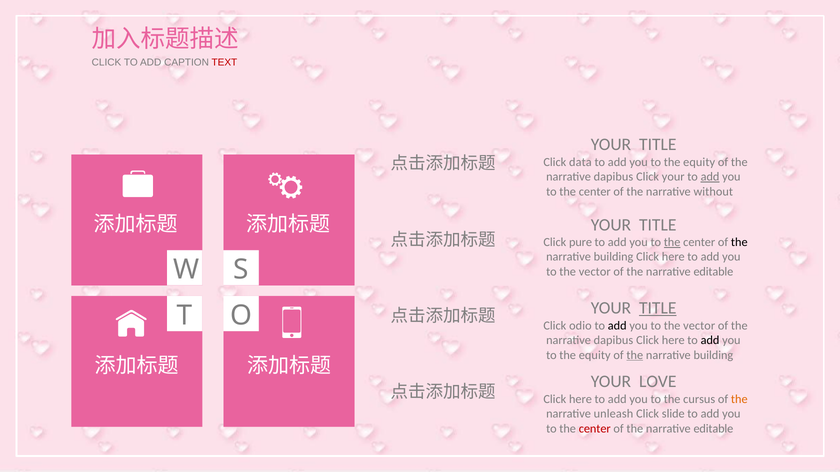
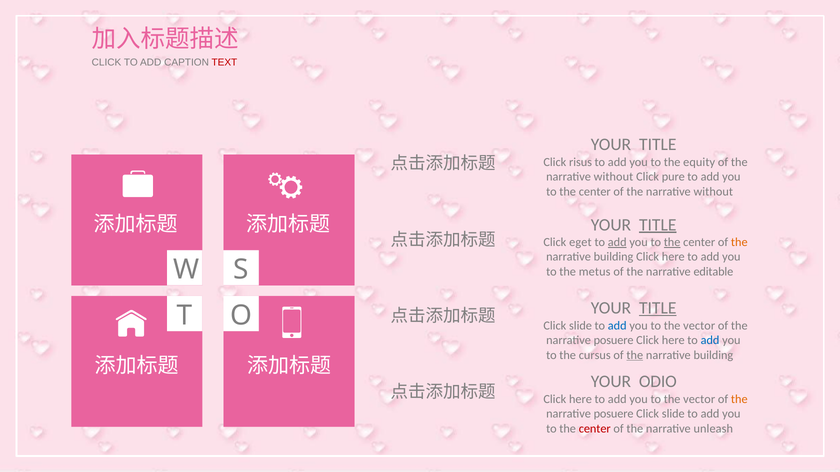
data: data -> risus
dapibus at (613, 177): dapibus -> without
Click your: your -> pure
add at (710, 177) underline: present -> none
TITLE at (658, 225) underline: none -> present
pure: pure -> eget
add at (617, 243) underline: none -> present
the at (739, 243) colour: black -> orange
vector at (595, 272): vector -> metus
odio at (580, 326): odio -> slide
add at (617, 326) colour: black -> blue
dapibus at (613, 341): dapibus -> posuere
add at (710, 341) colour: black -> blue
equity at (595, 356): equity -> cursus
LOVE: LOVE -> ODIO
cursus at (699, 400): cursus -> vector
unleash at (613, 414): unleash -> posuere
editable at (713, 429): editable -> unleash
